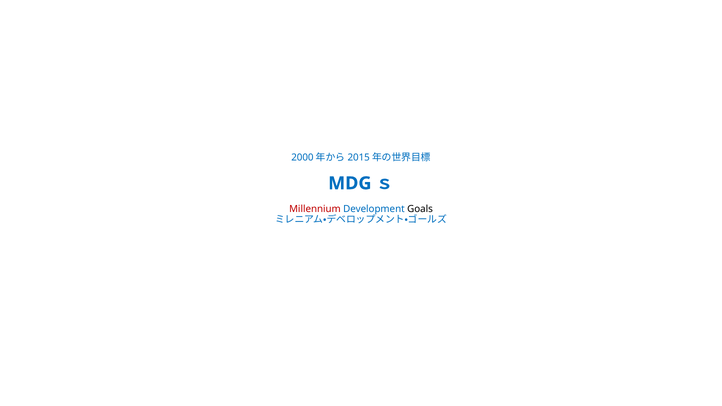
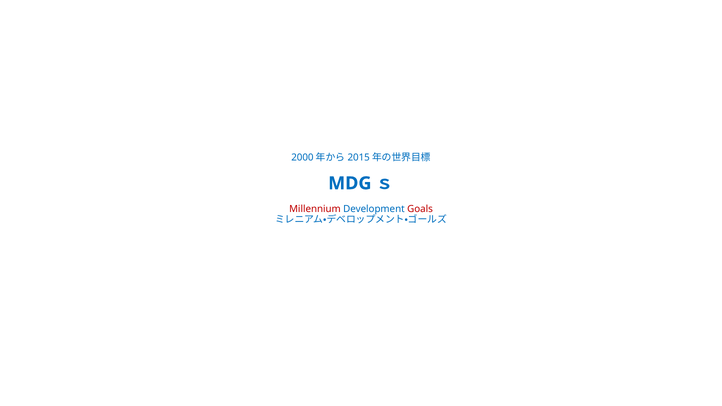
Goals colour: black -> red
